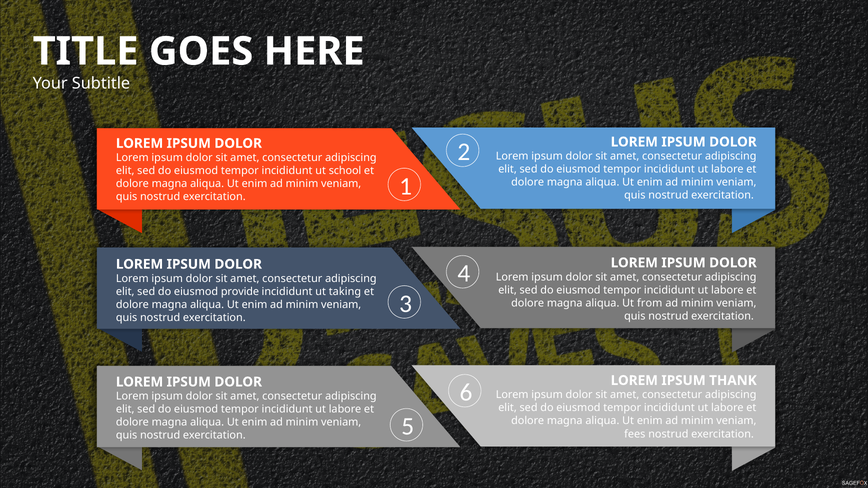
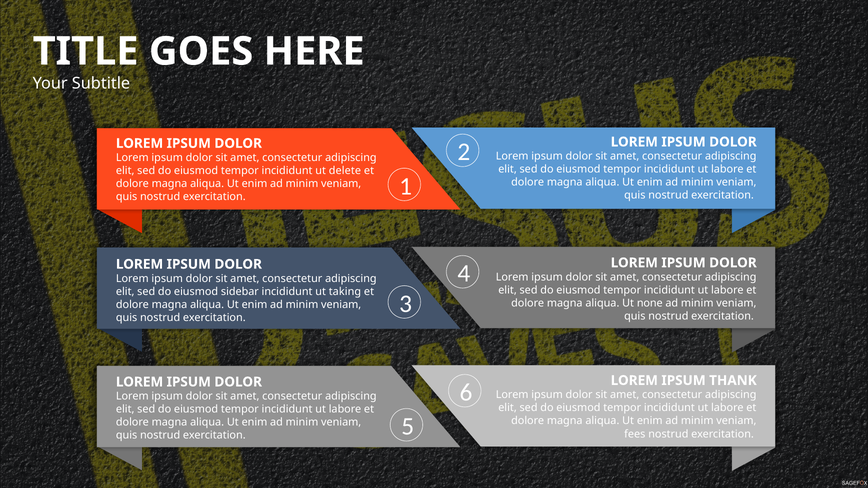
school: school -> delete
provide: provide -> sidebar
from: from -> none
